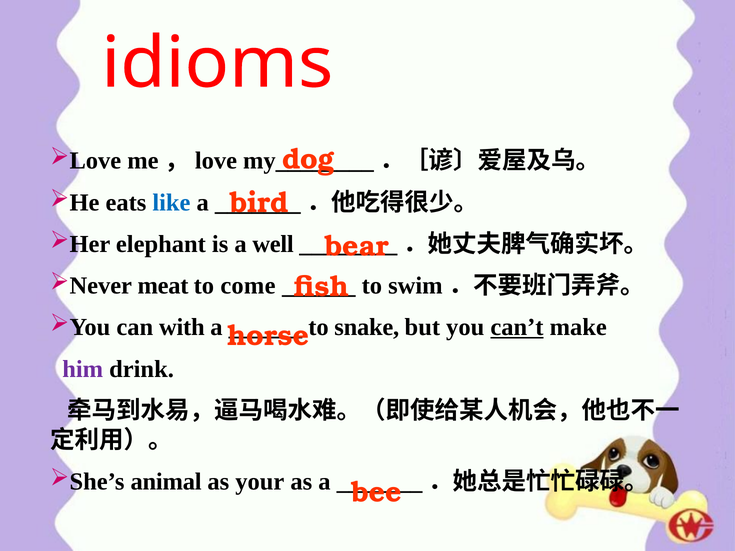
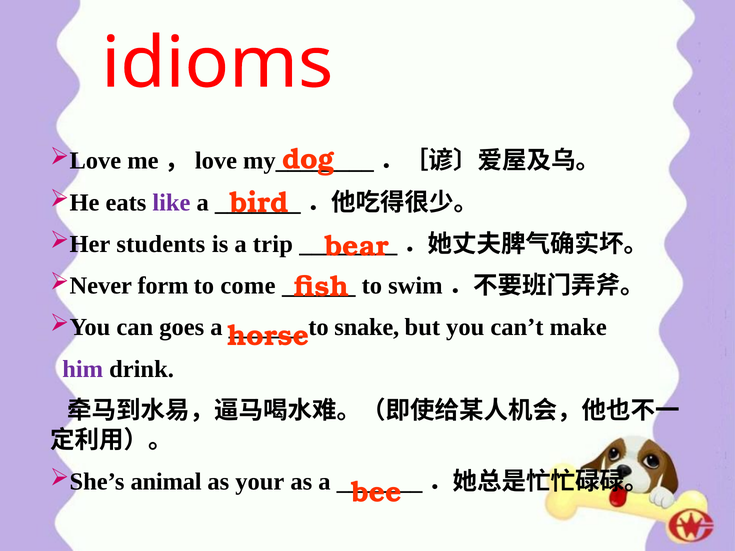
like colour: blue -> purple
elephant: elephant -> students
well: well -> trip
meat: meat -> form
with: with -> goes
can’t underline: present -> none
